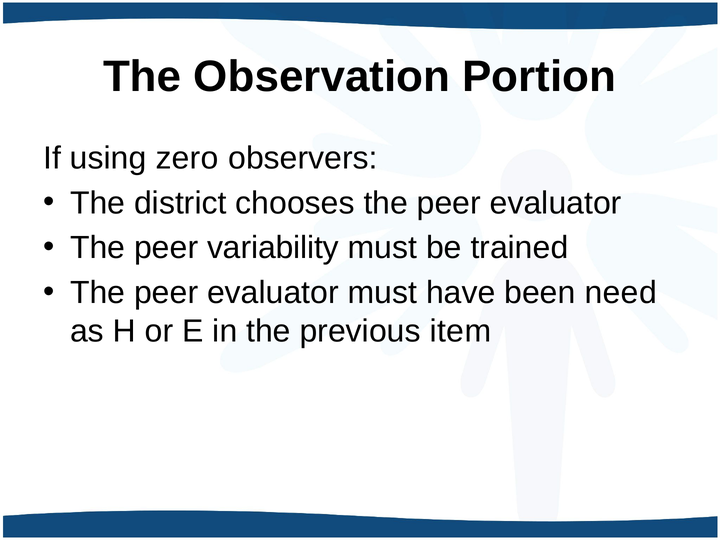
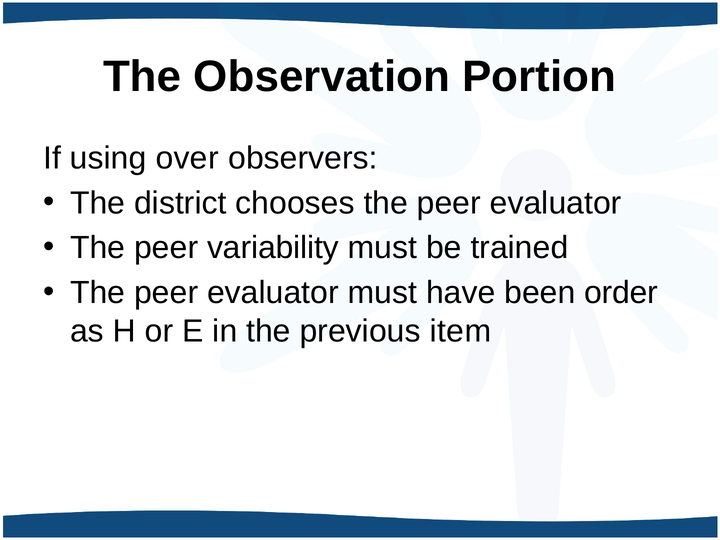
zero: zero -> over
need: need -> order
